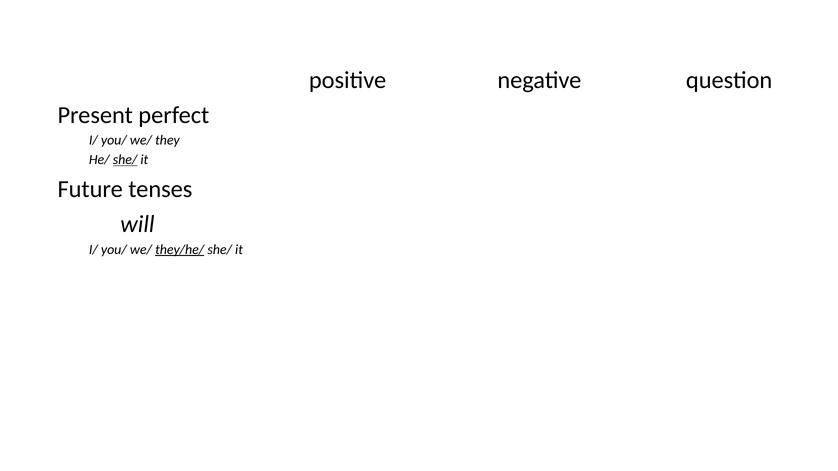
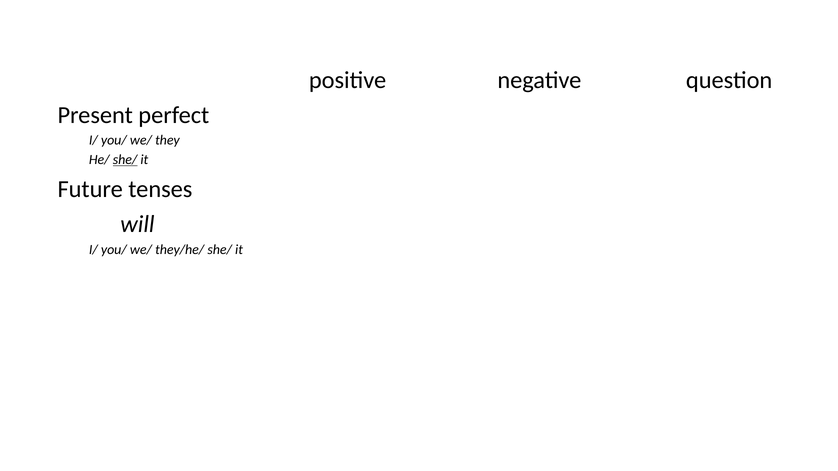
they/he/ underline: present -> none
